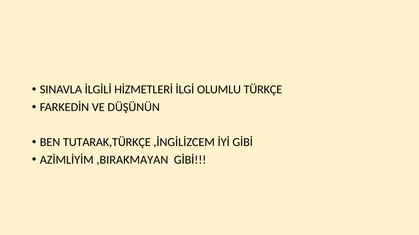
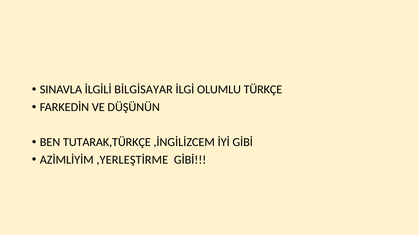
HİZMETLERİ: HİZMETLERİ -> BİLGİSAYAR
,BIRAKMAYAN: ,BIRAKMAYAN -> ,YERLEŞTİRME
